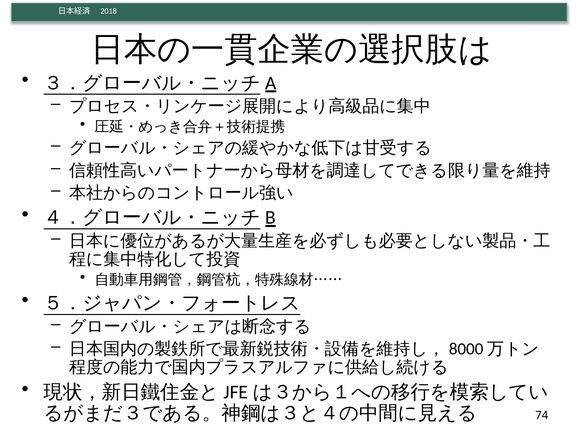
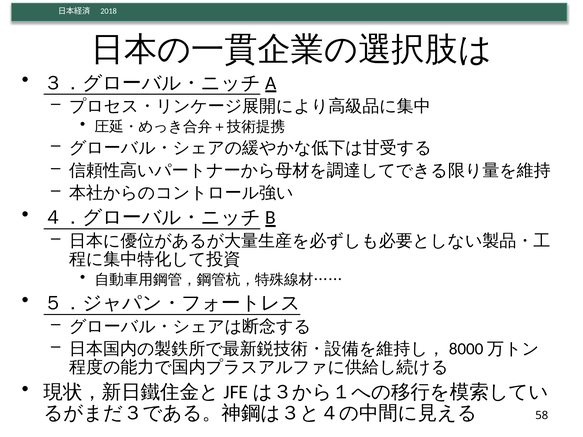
74: 74 -> 58
